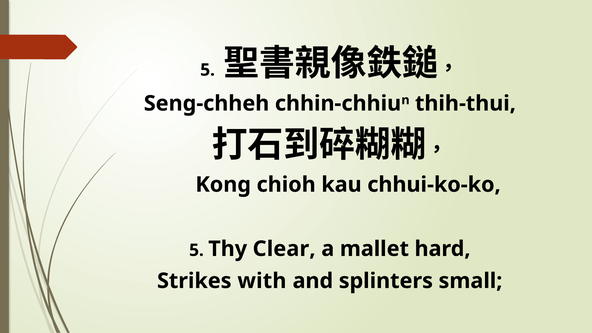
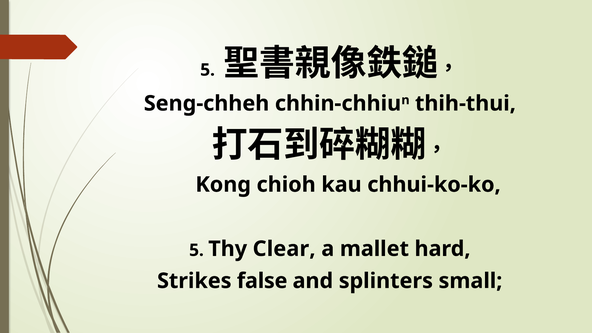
with: with -> false
